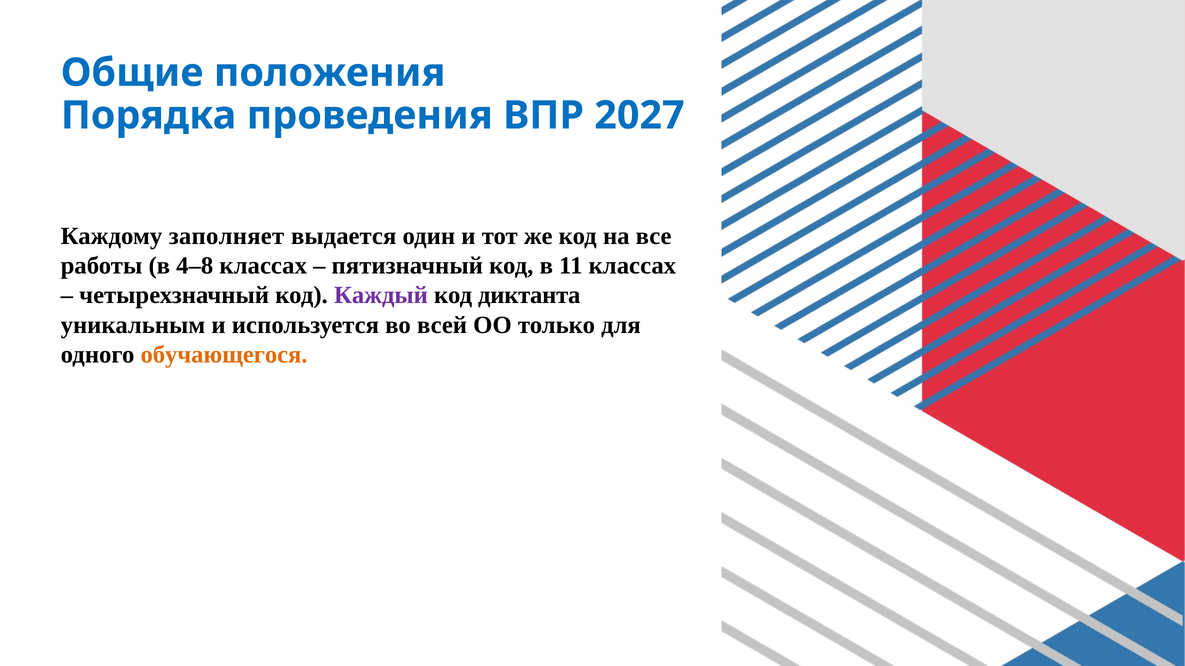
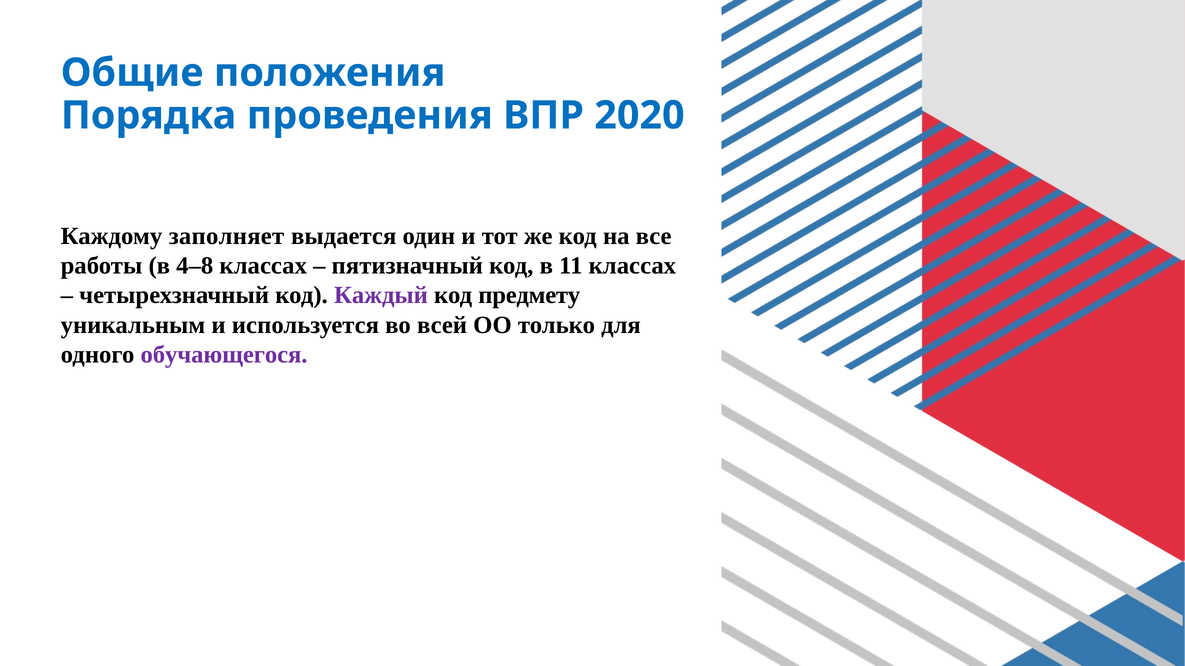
2027: 2027 -> 2020
диктанта: диктанта -> предмету
обучающегося colour: orange -> purple
